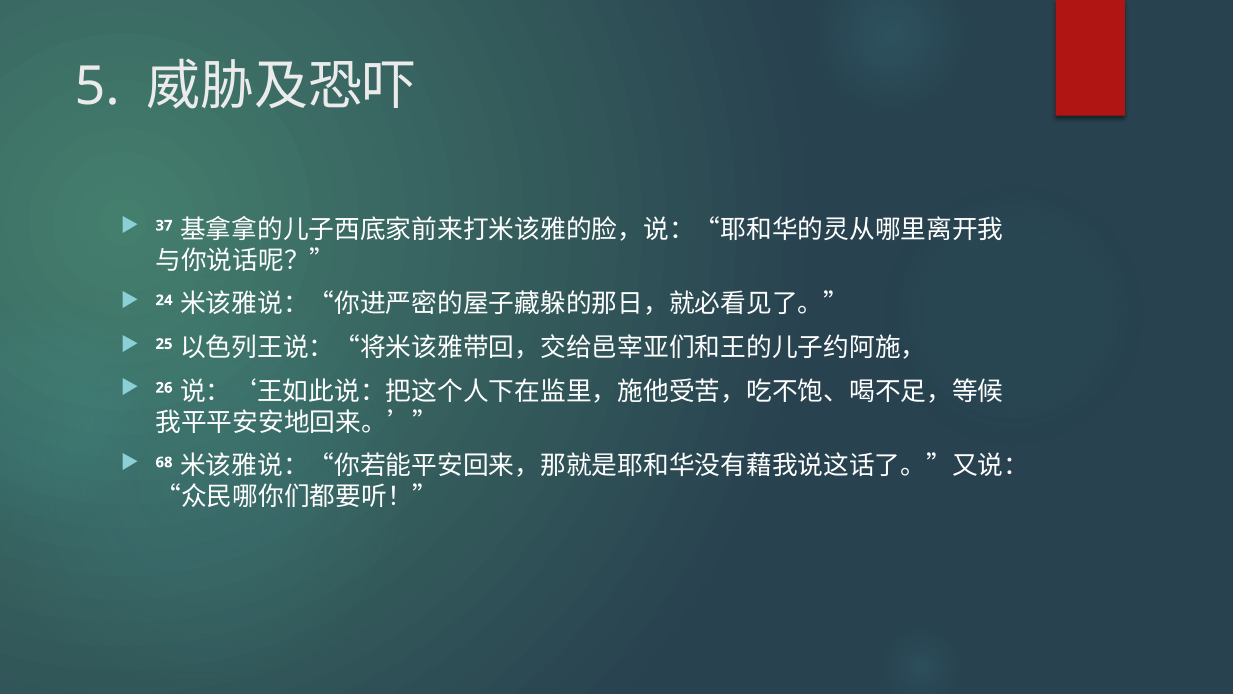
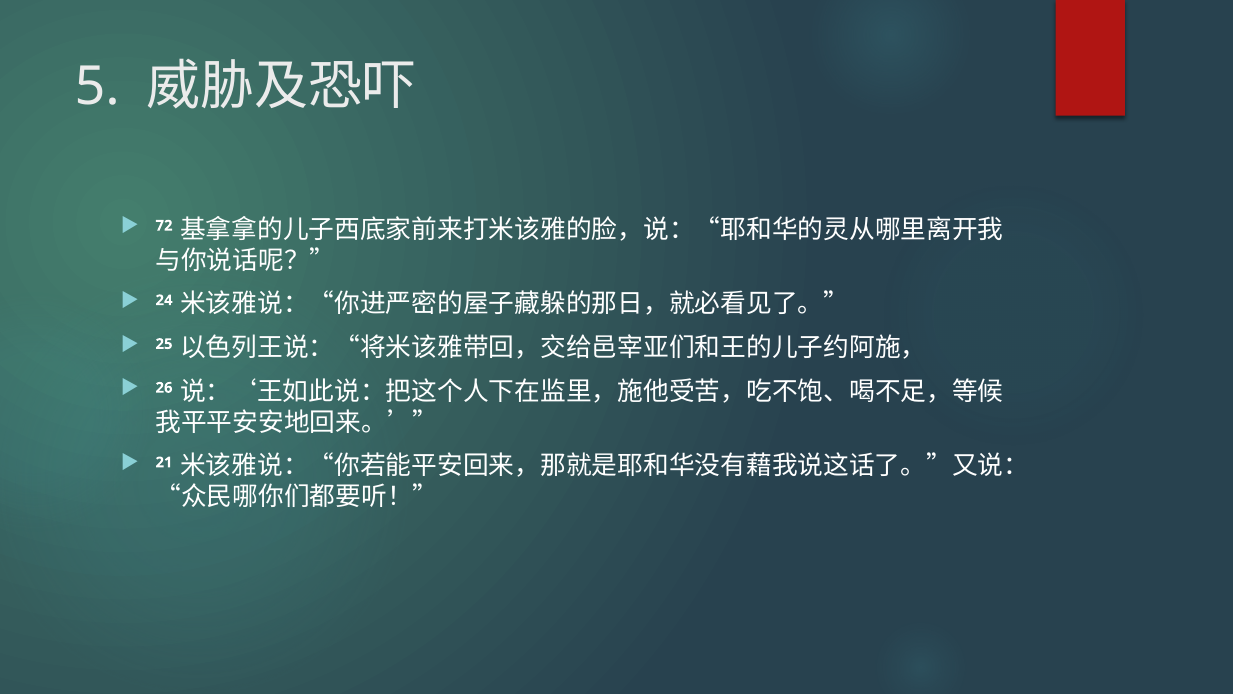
37: 37 -> 72
68: 68 -> 21
